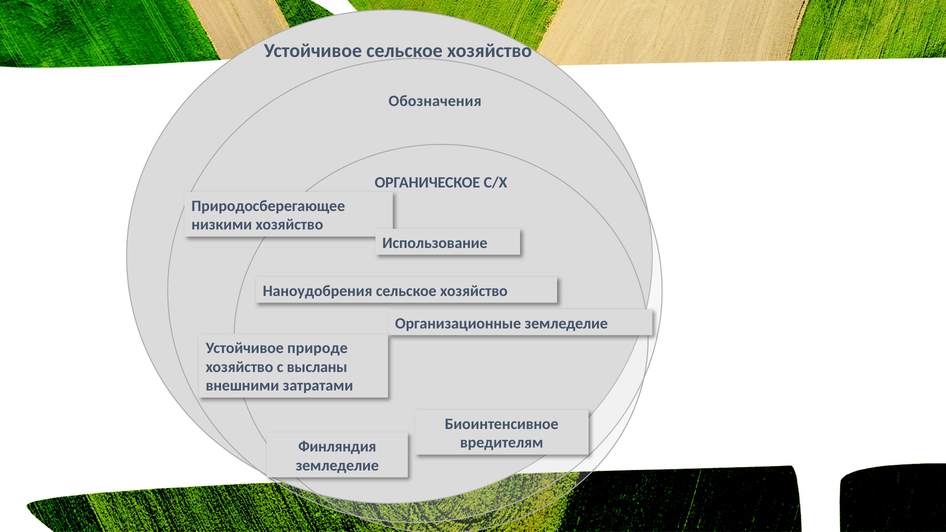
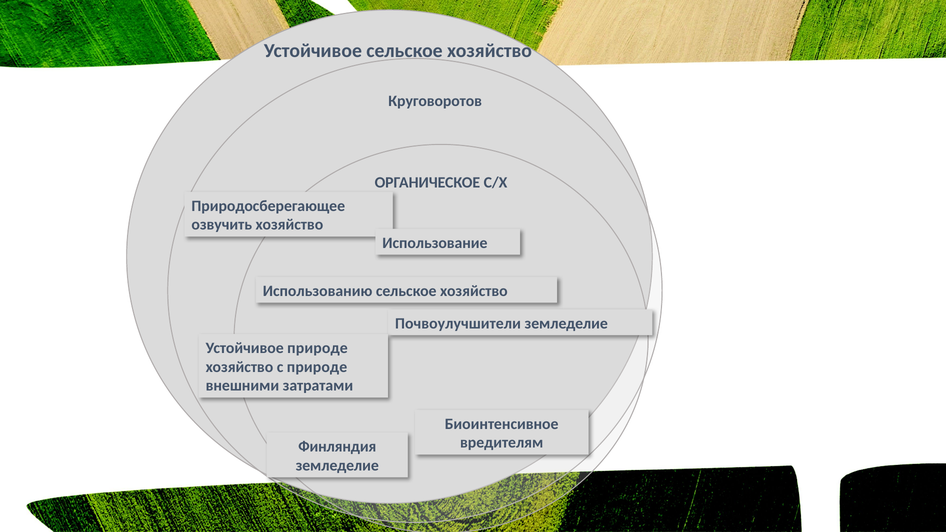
Обозначения: Обозначения -> Круговоротов
низкими: низкими -> озвучить
Наноудобрения: Наноудобрения -> Использованию
Организационные: Организационные -> Почвоулучшители
с высланы: высланы -> природе
